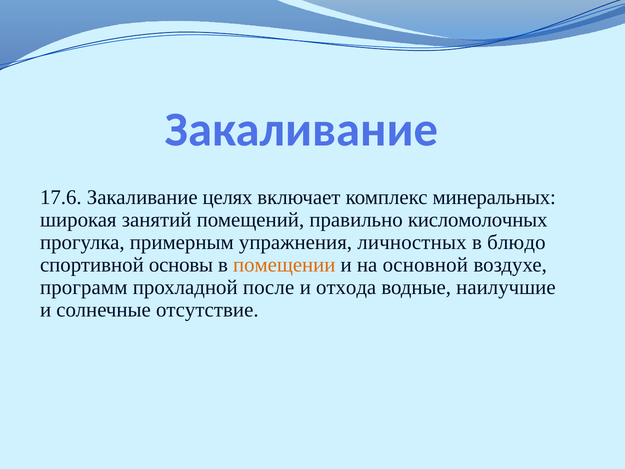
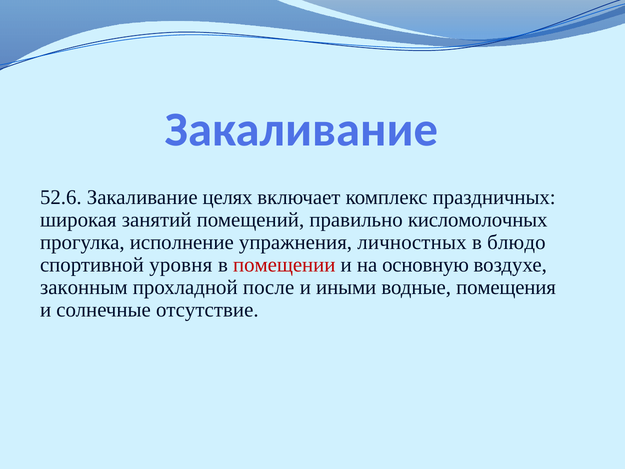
17.6: 17.6 -> 52.6
минеральных: минеральных -> праздничных
примерным: примерным -> исполнение
основы: основы -> уровня
помещении colour: orange -> red
основной: основной -> основную
программ: программ -> законным
отхода: отхода -> иными
наилучшие: наилучшие -> помещения
